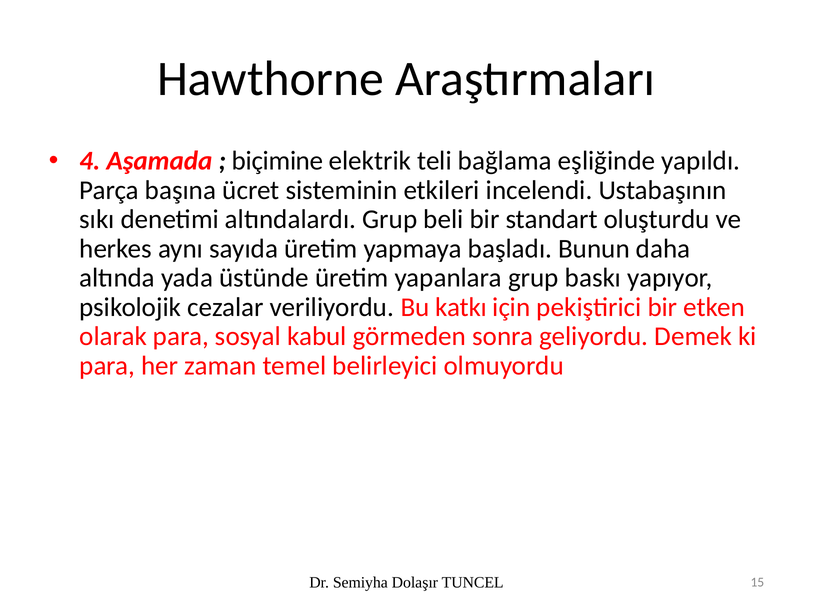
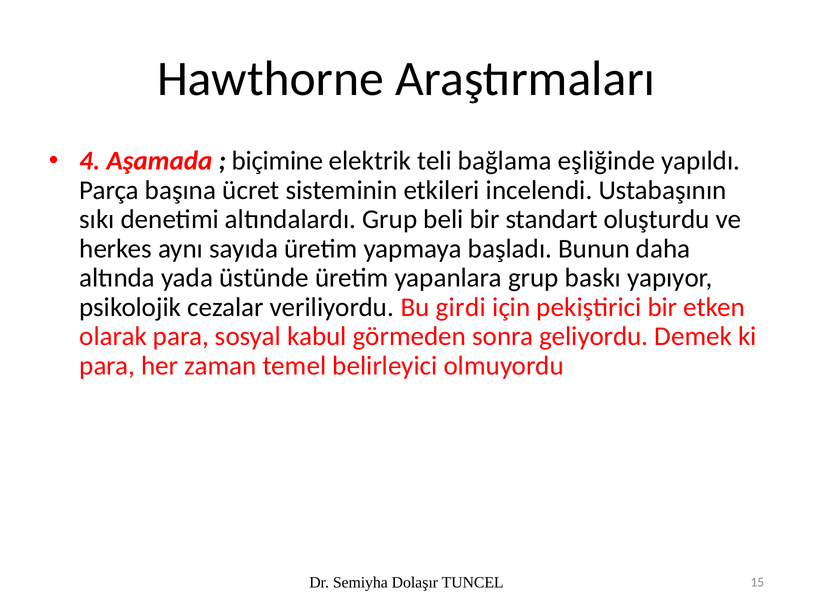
katkı: katkı -> girdi
